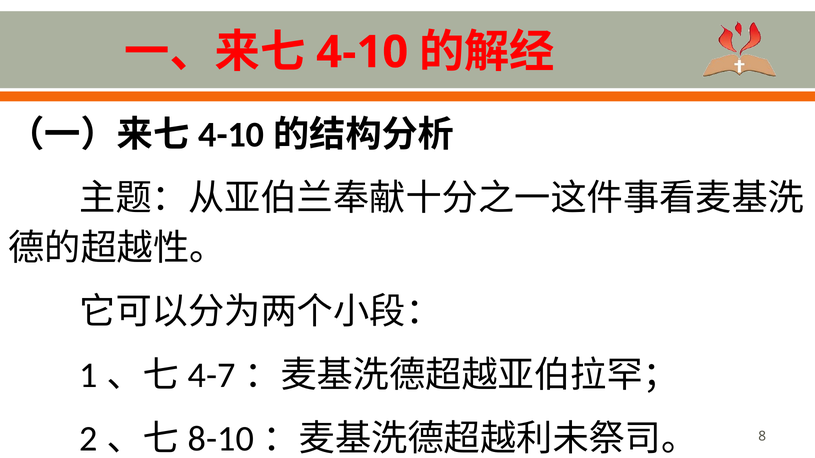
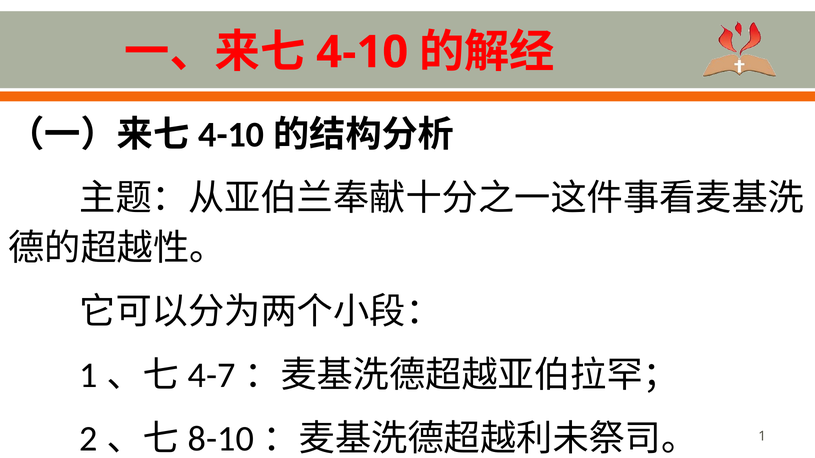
8: 8 -> 1
